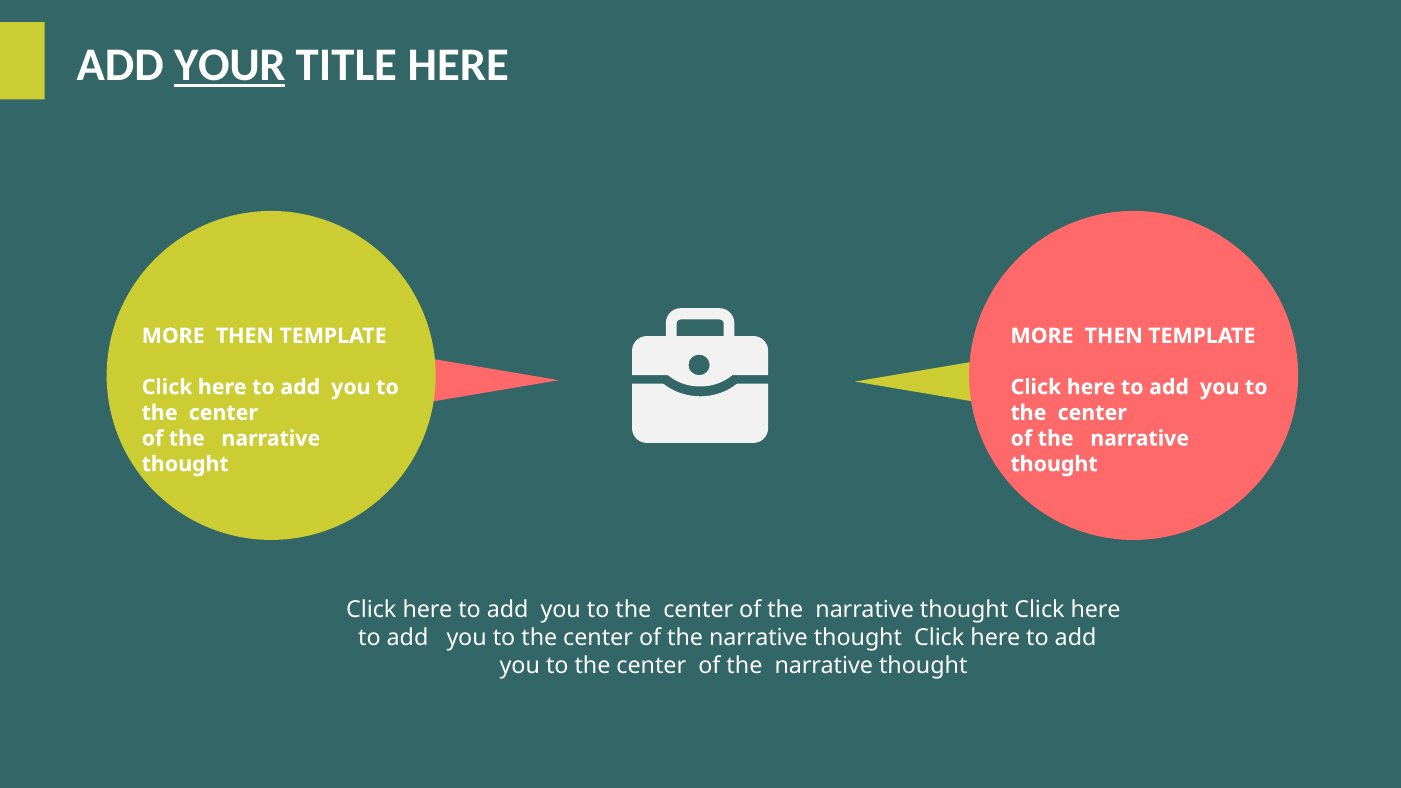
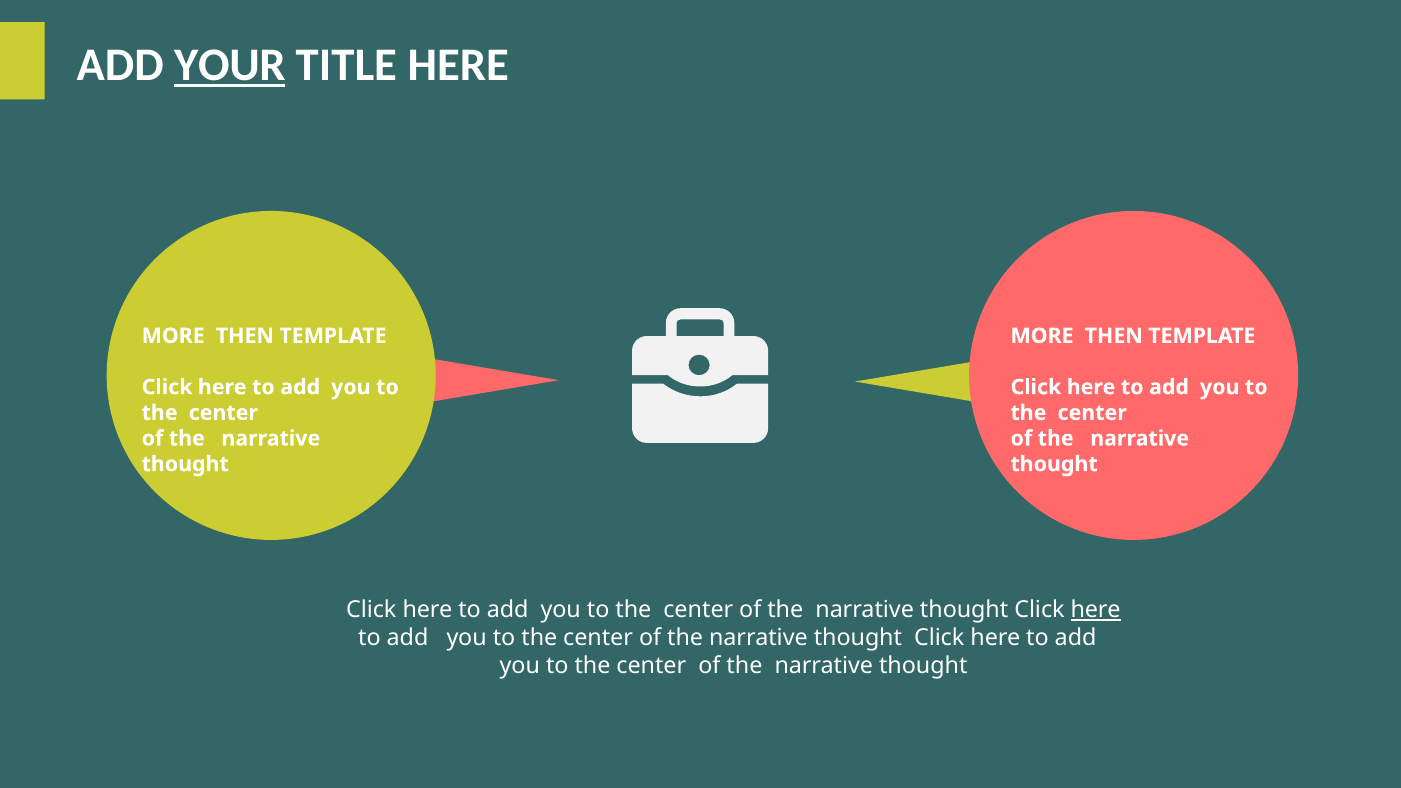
here at (1096, 610) underline: none -> present
